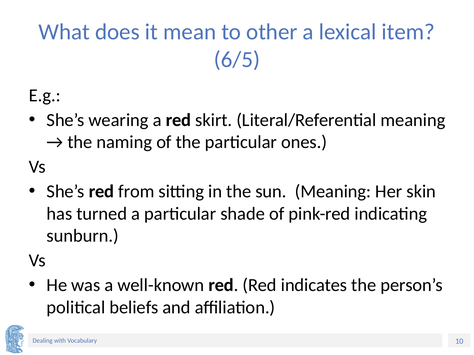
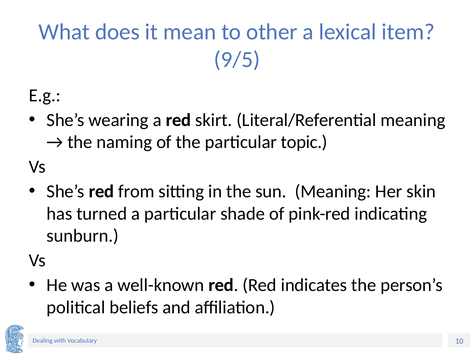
6/5: 6/5 -> 9/5
ones: ones -> topic
